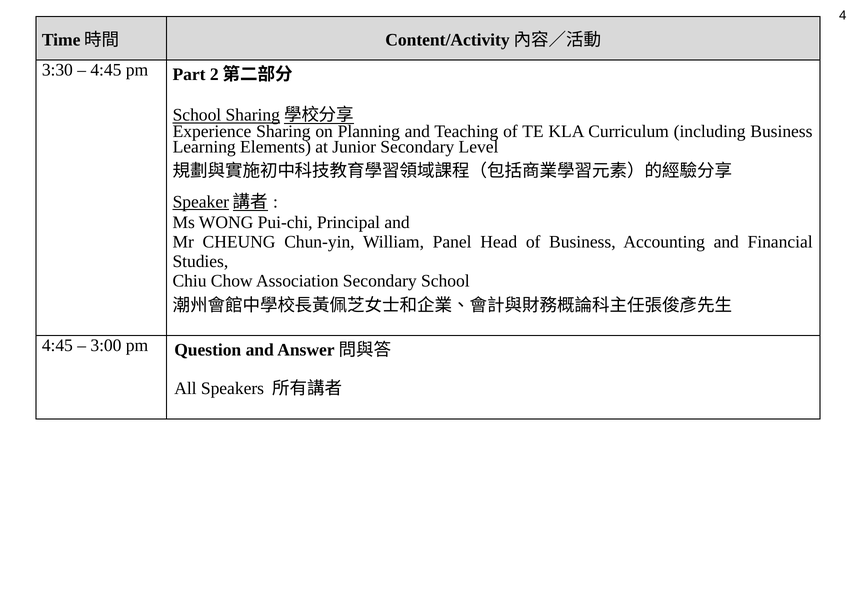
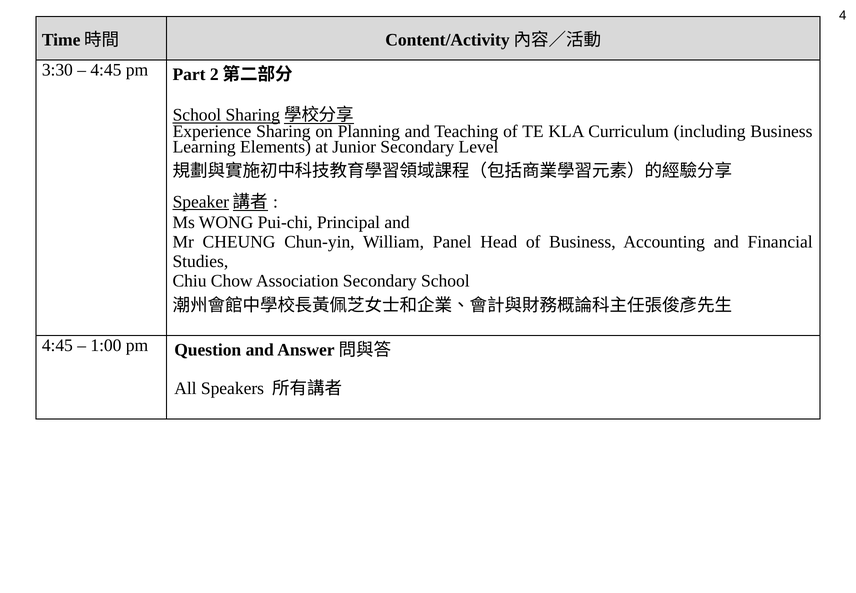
3:00: 3:00 -> 1:00
